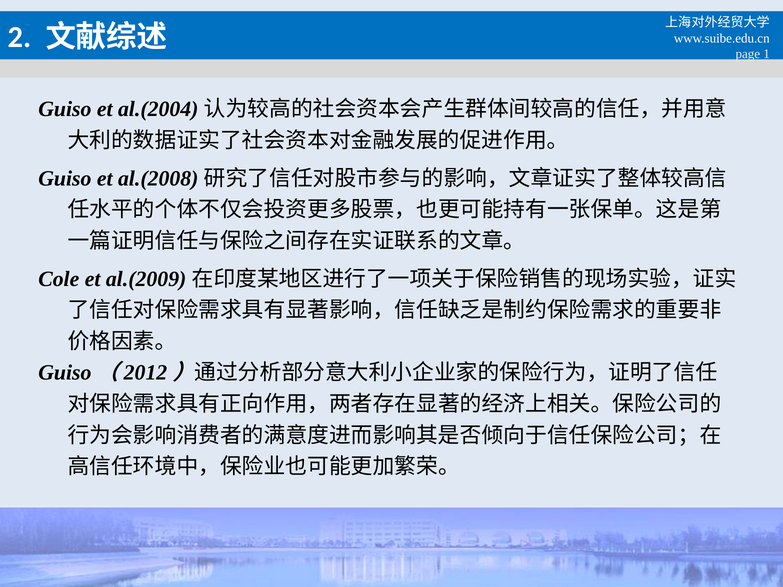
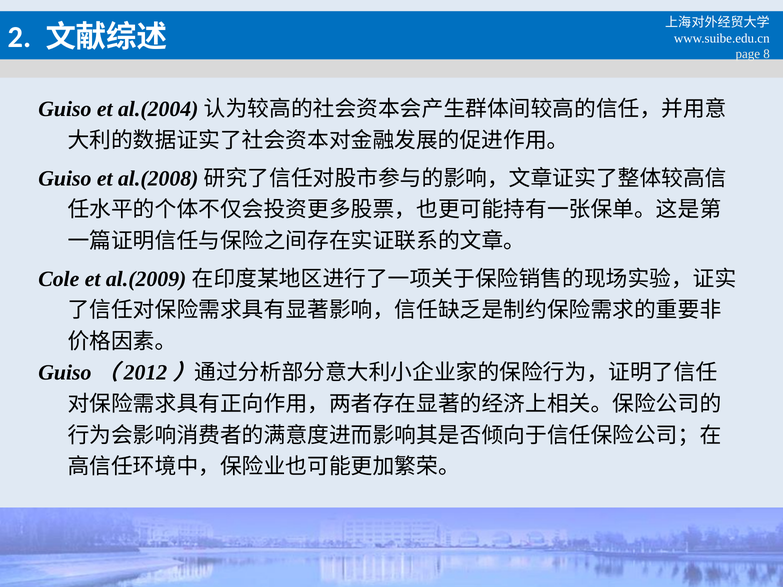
1: 1 -> 8
